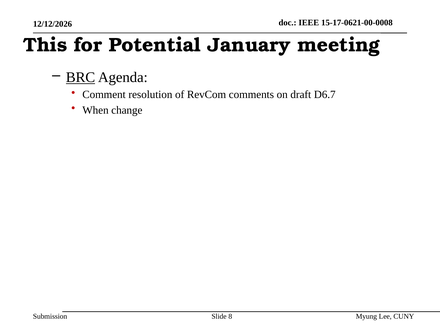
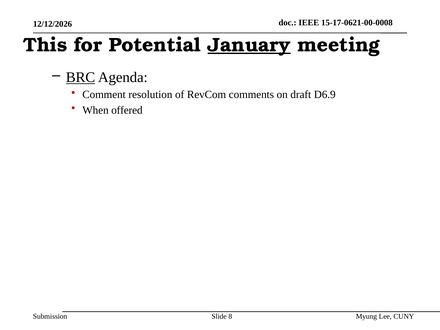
January underline: none -> present
D6.7: D6.7 -> D6.9
change: change -> offered
